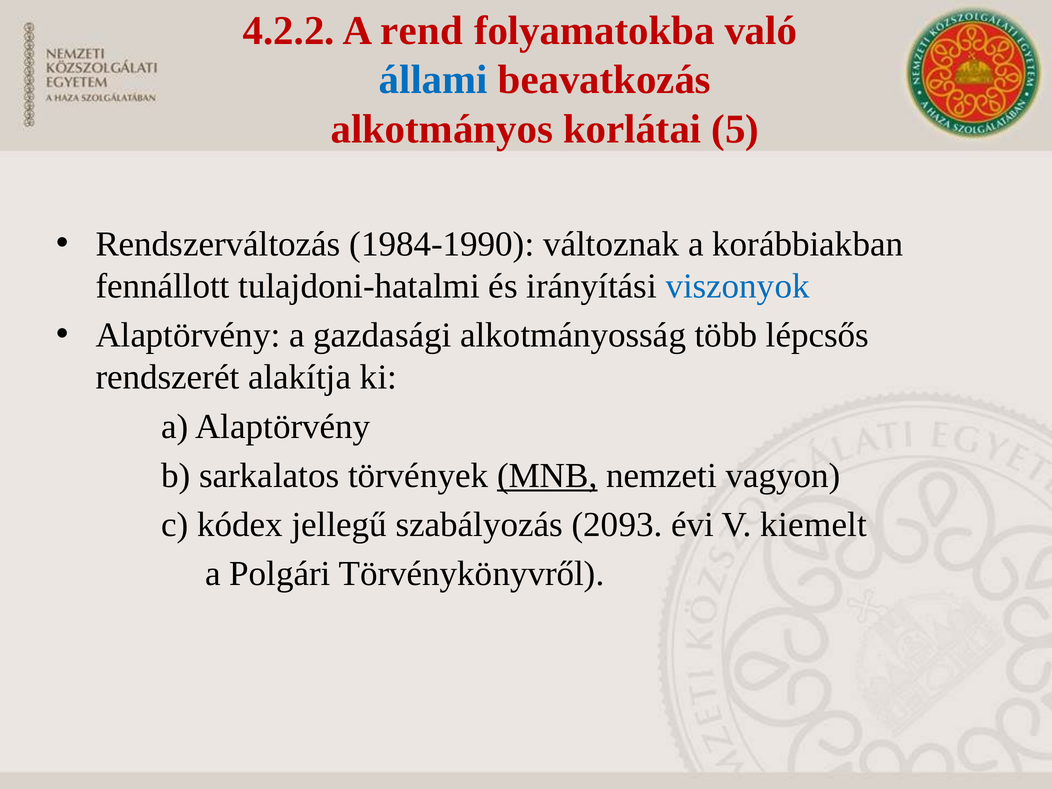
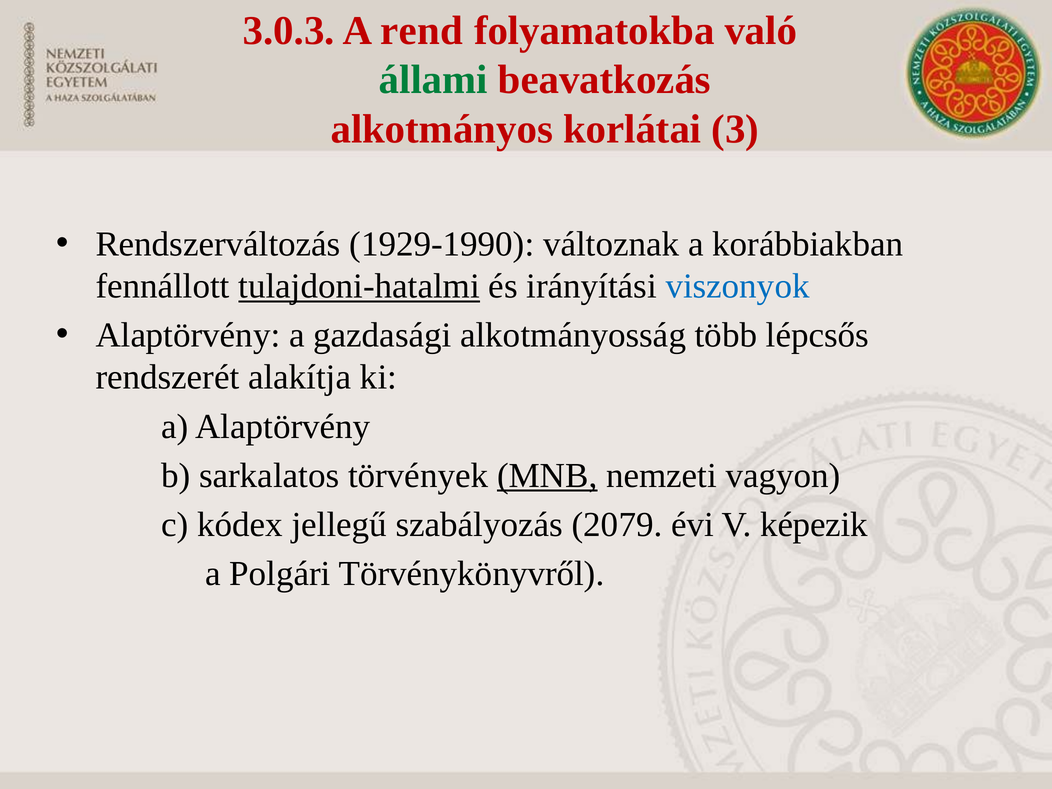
4.2.2: 4.2.2 -> 3.0.3
állami colour: blue -> green
5: 5 -> 3
1984-1990: 1984-1990 -> 1929-1990
tulajdoni-hatalmi underline: none -> present
2093: 2093 -> 2079
kiemelt: kiemelt -> képezik
